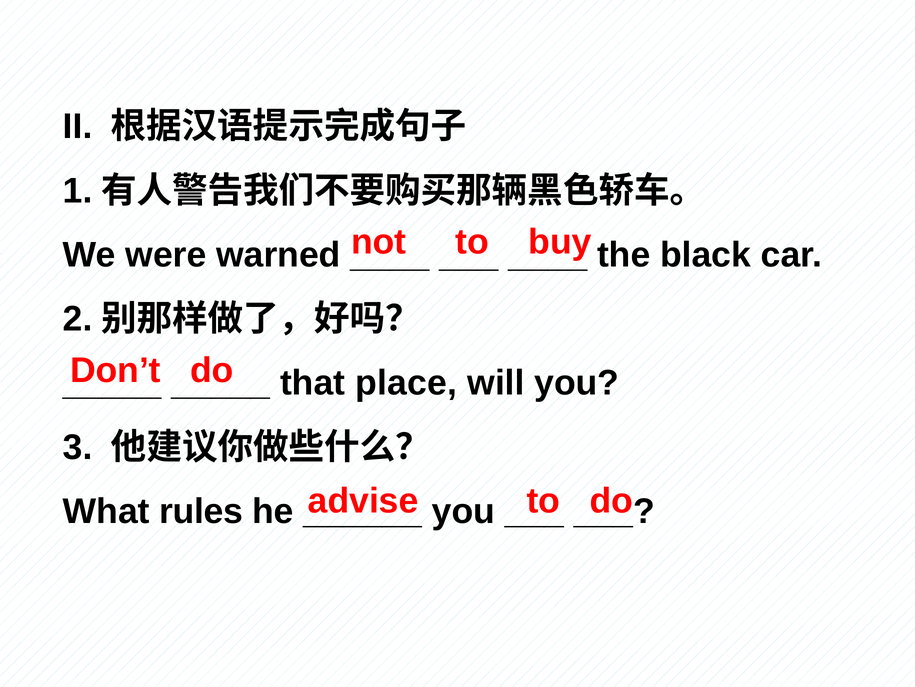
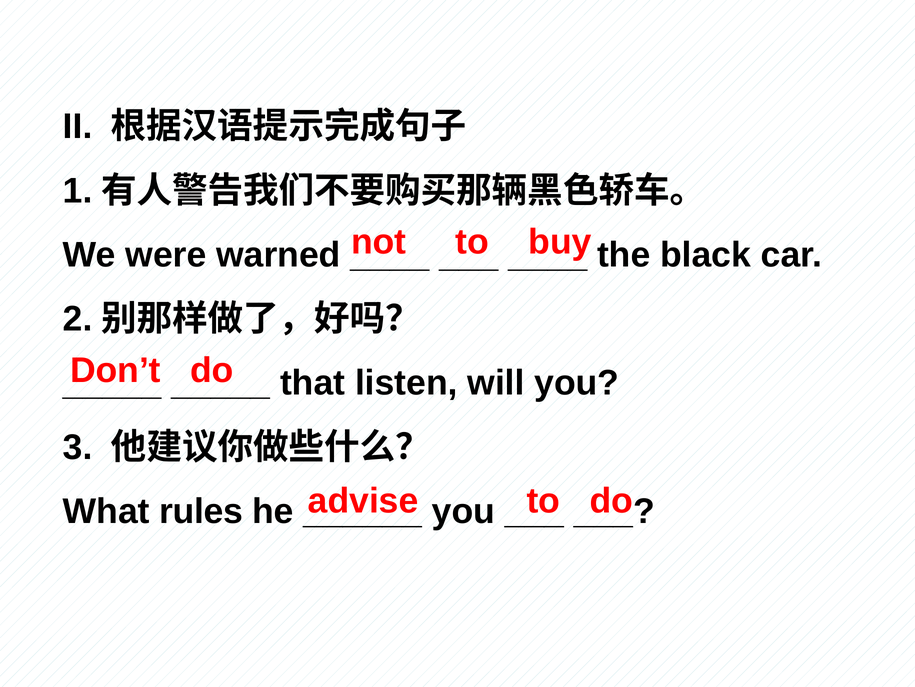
place: place -> listen
